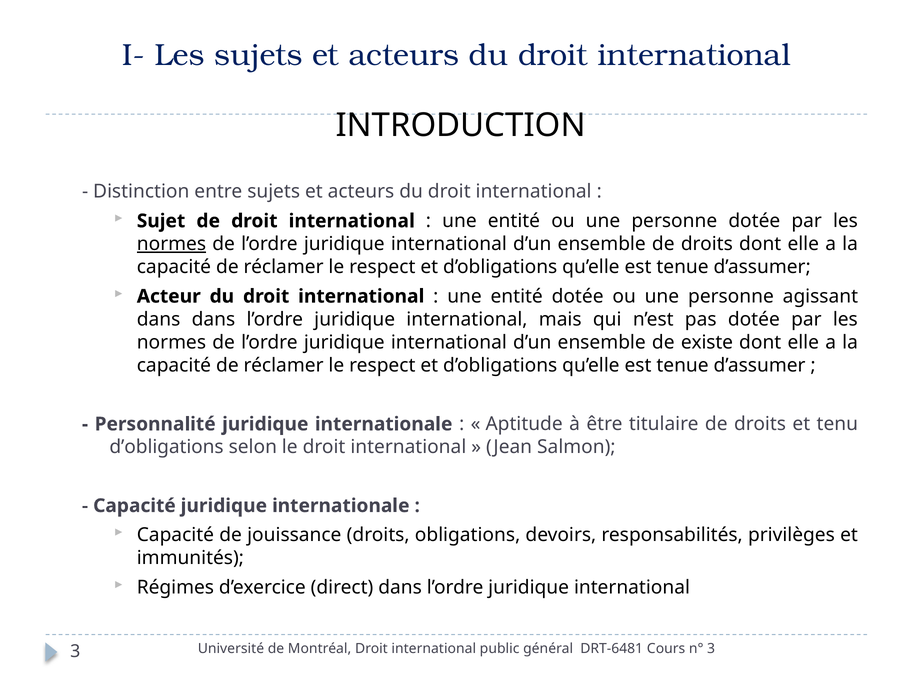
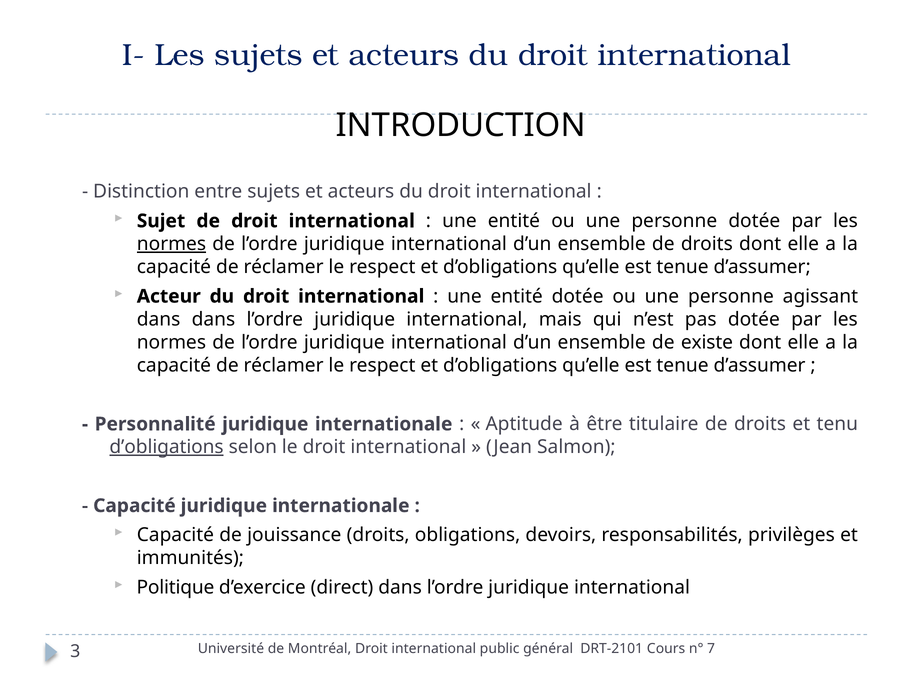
d’obligations at (167, 447) underline: none -> present
Régimes: Régimes -> Politique
DRT-6481: DRT-6481 -> DRT-2101
n° 3: 3 -> 7
